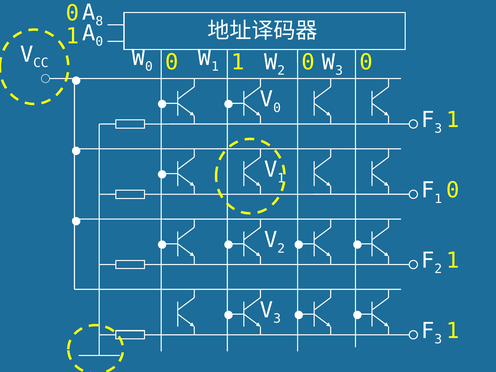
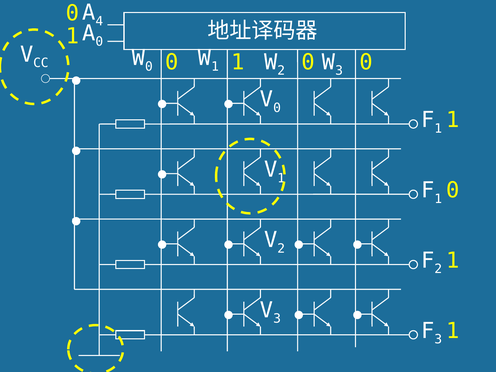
8: 8 -> 4
3 at (438, 129): 3 -> 1
